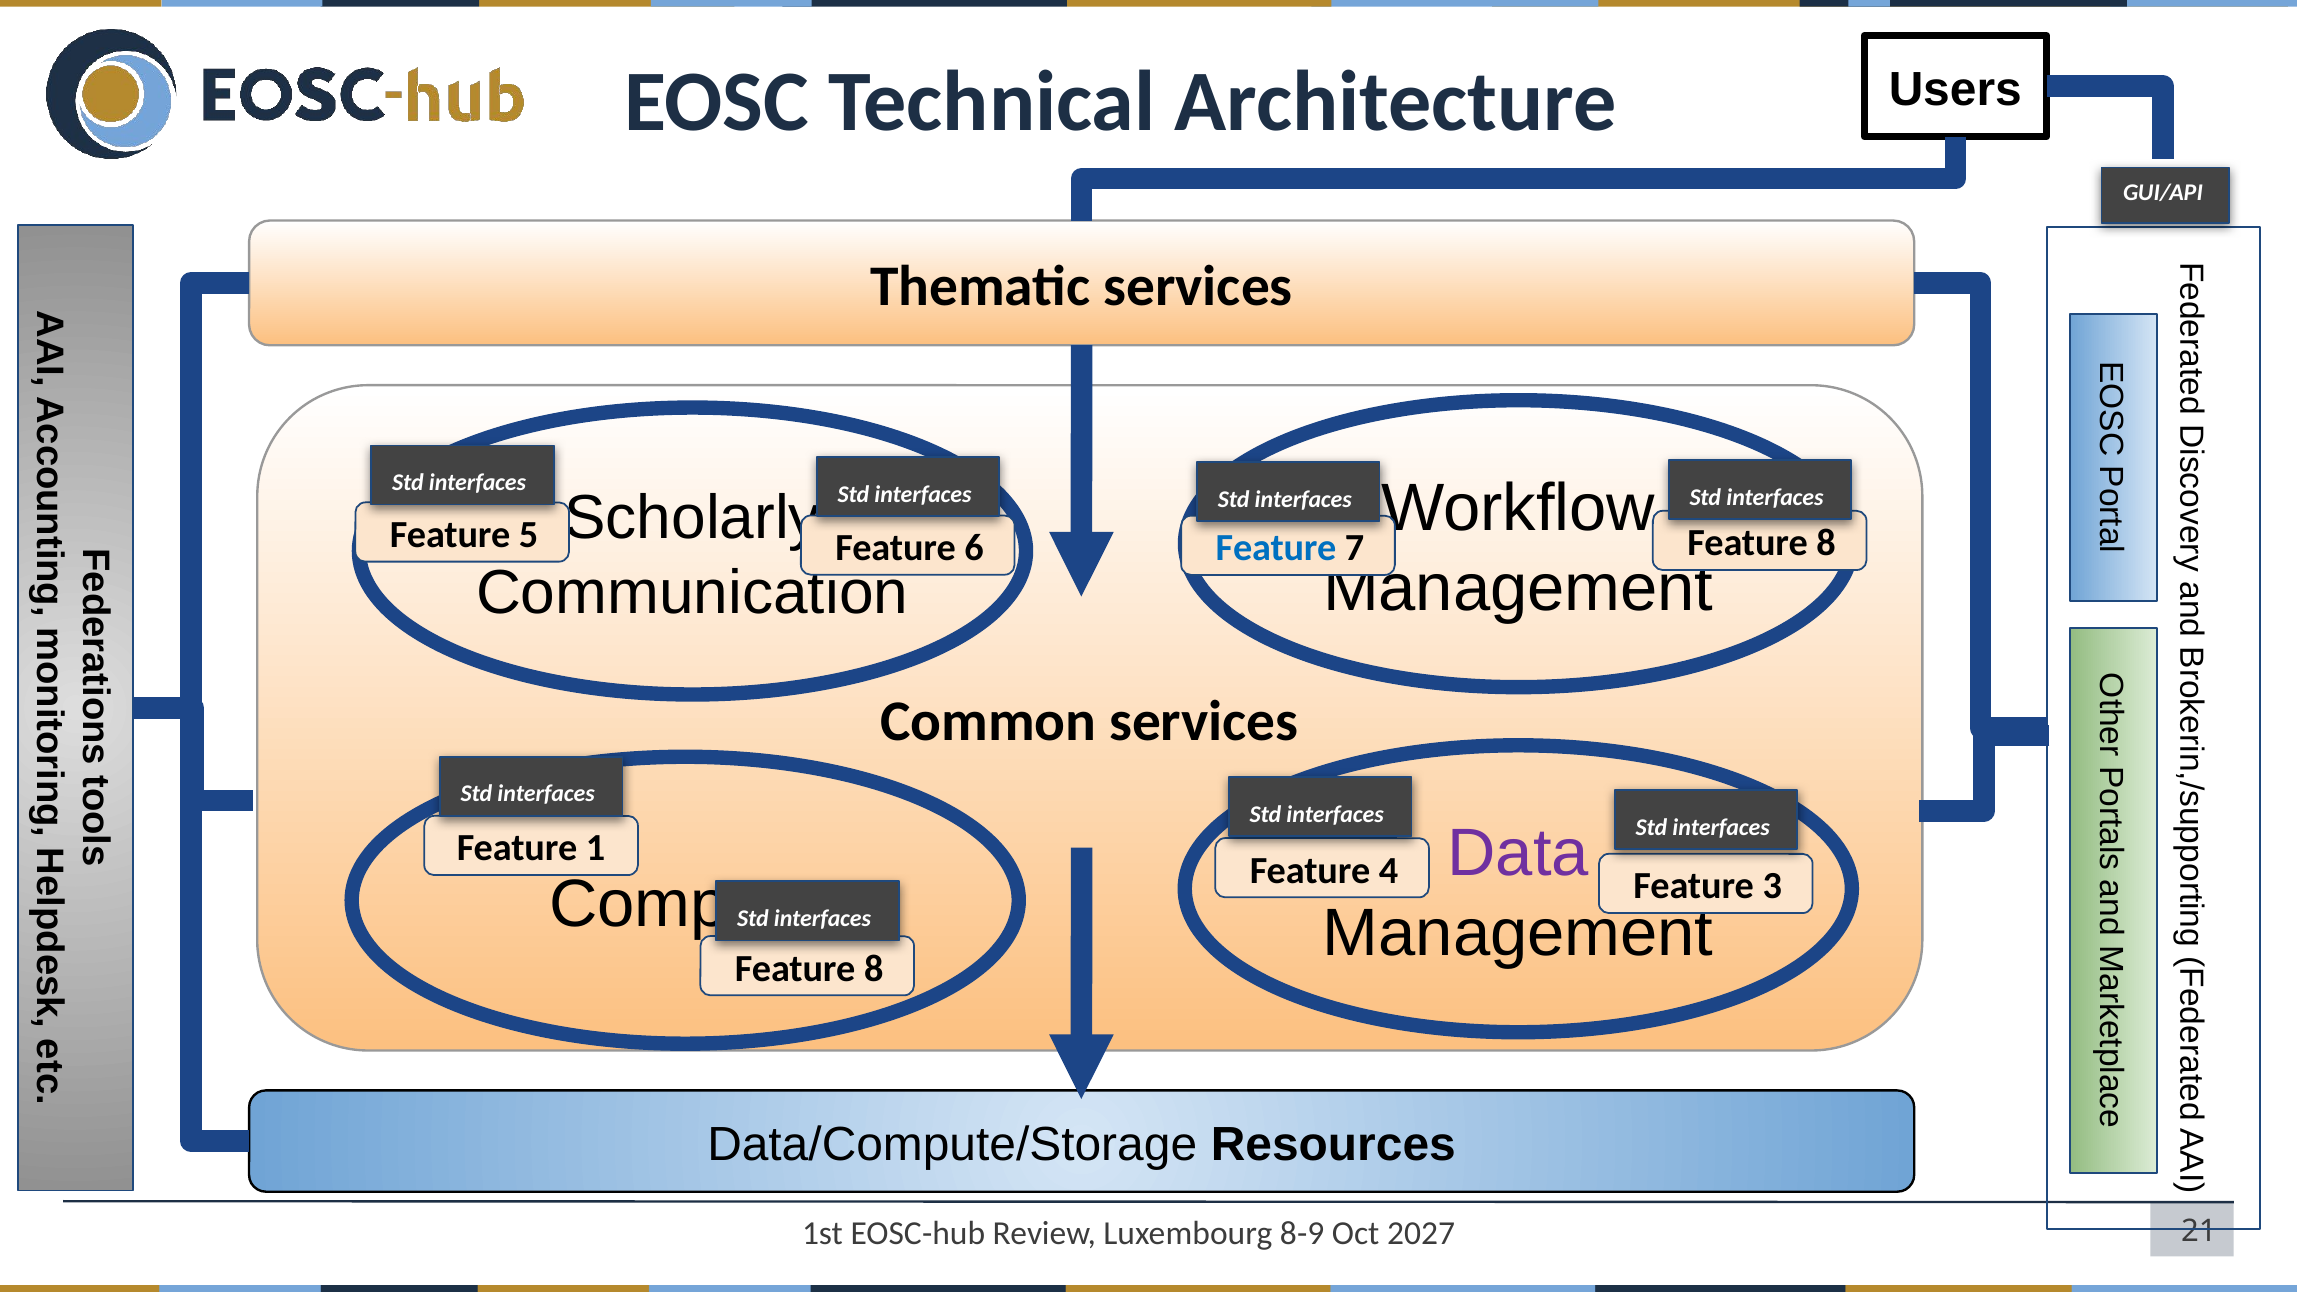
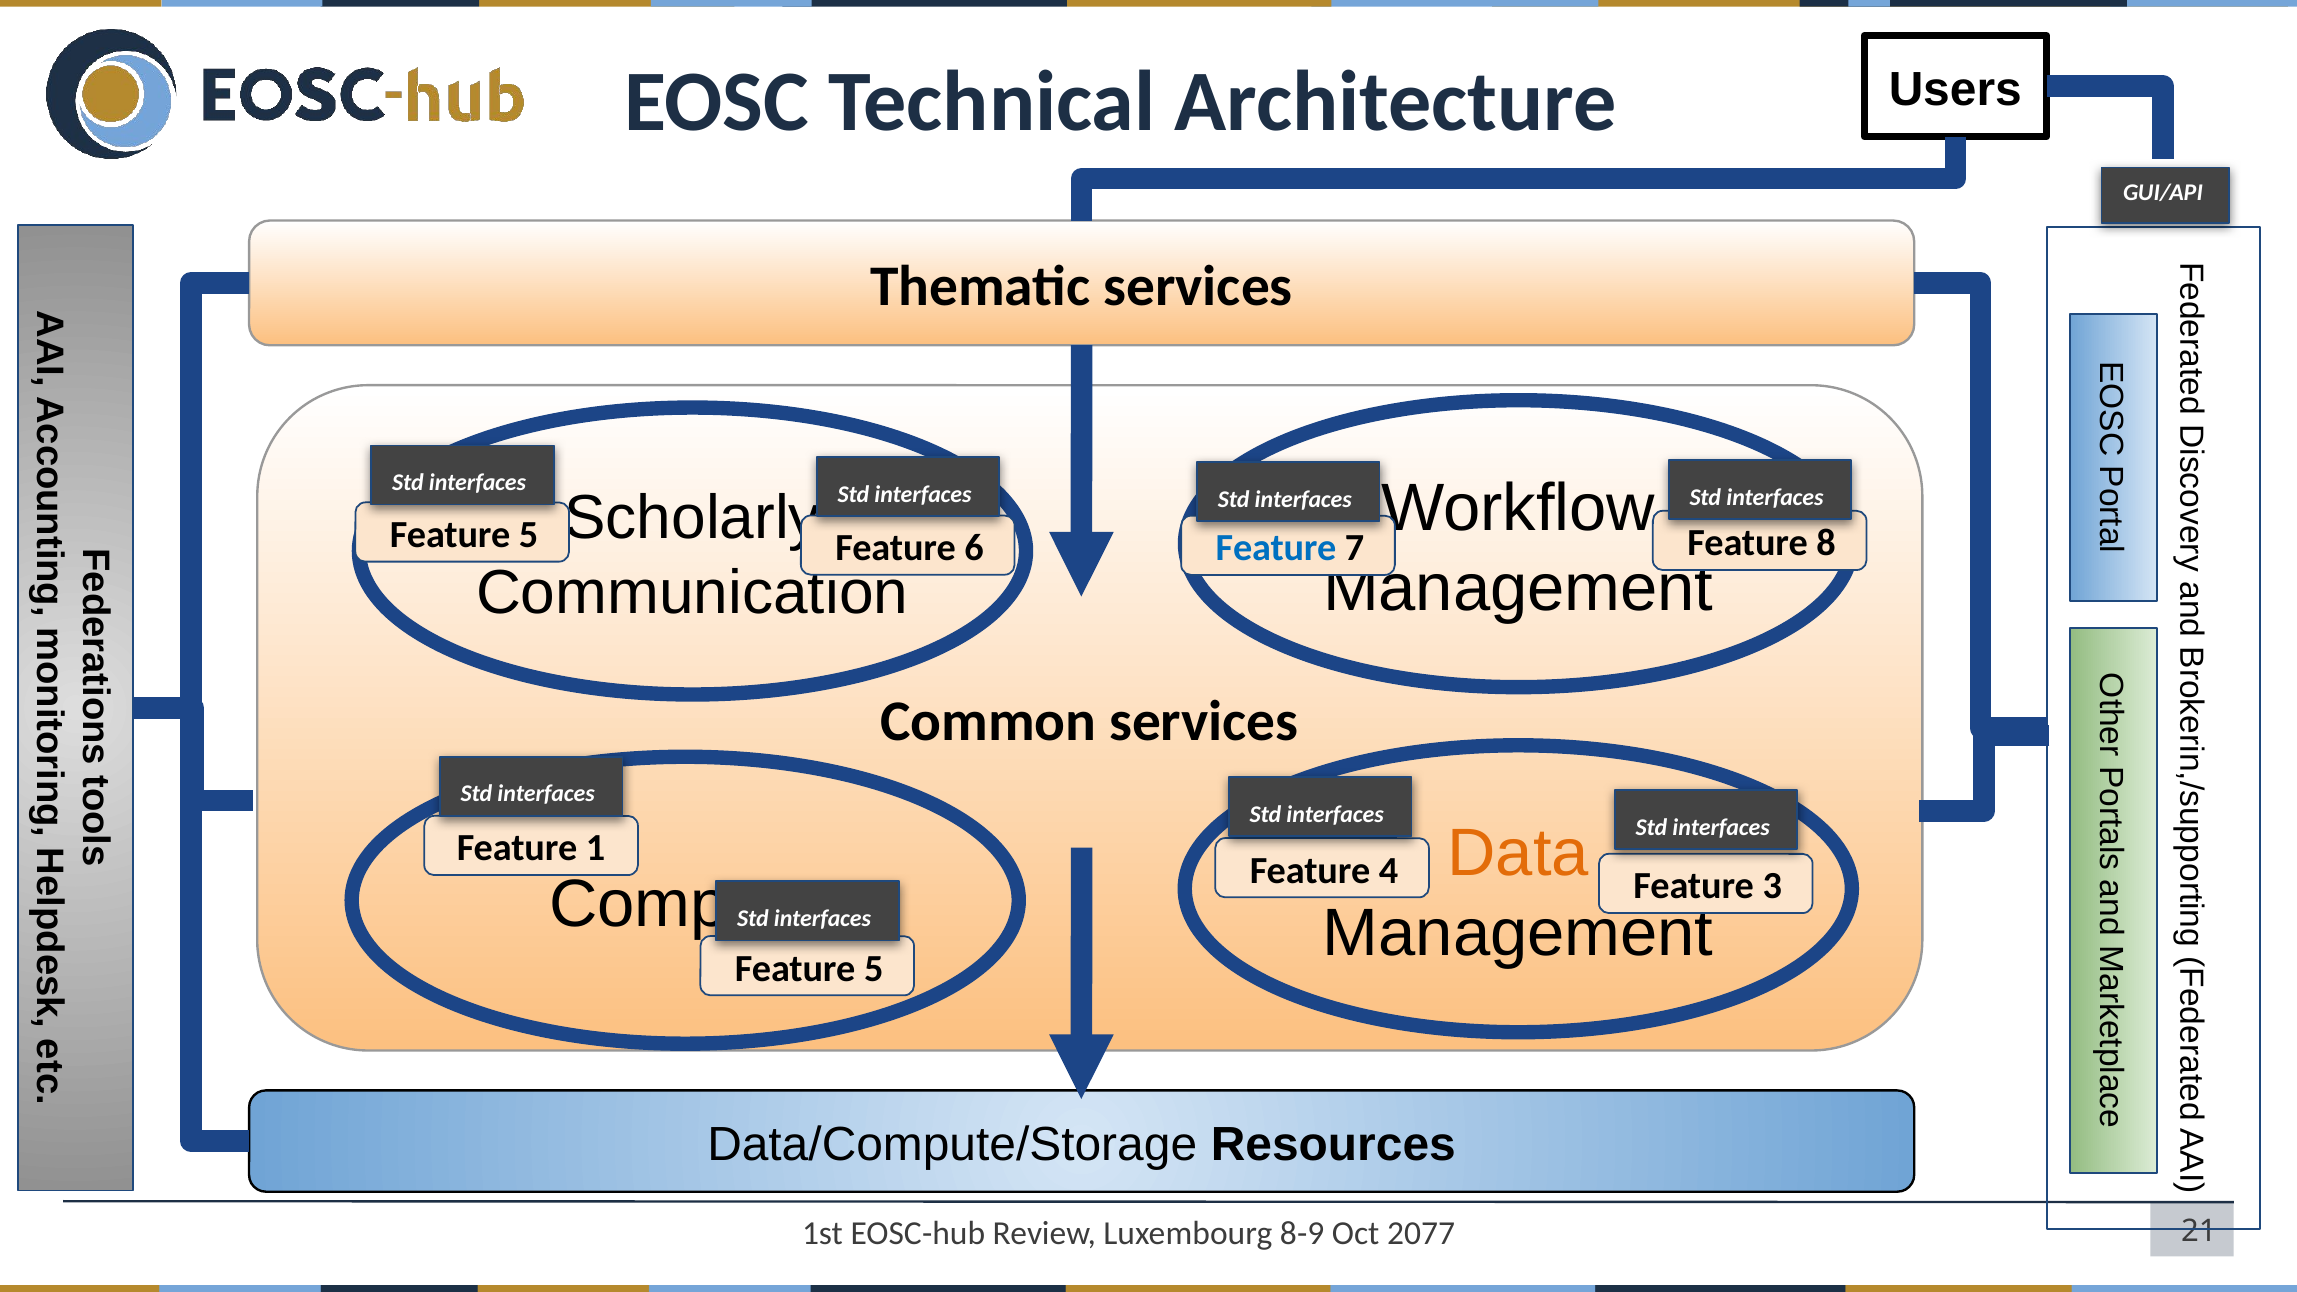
Data colour: purple -> orange
8 at (874, 969): 8 -> 5
2027: 2027 -> 2077
